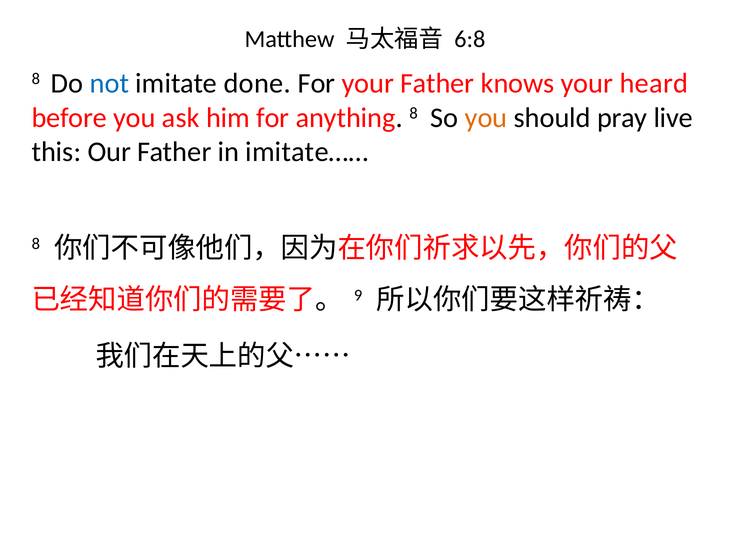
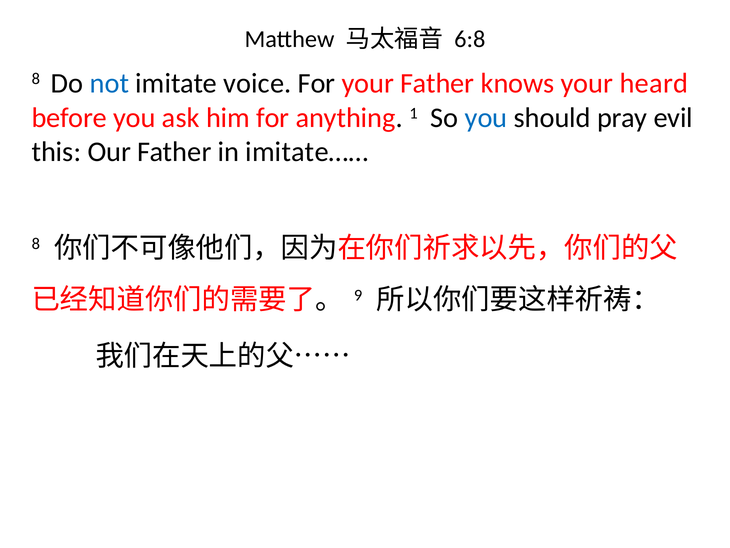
done: done -> voice
anything 8: 8 -> 1
you at (486, 118) colour: orange -> blue
live: live -> evil
